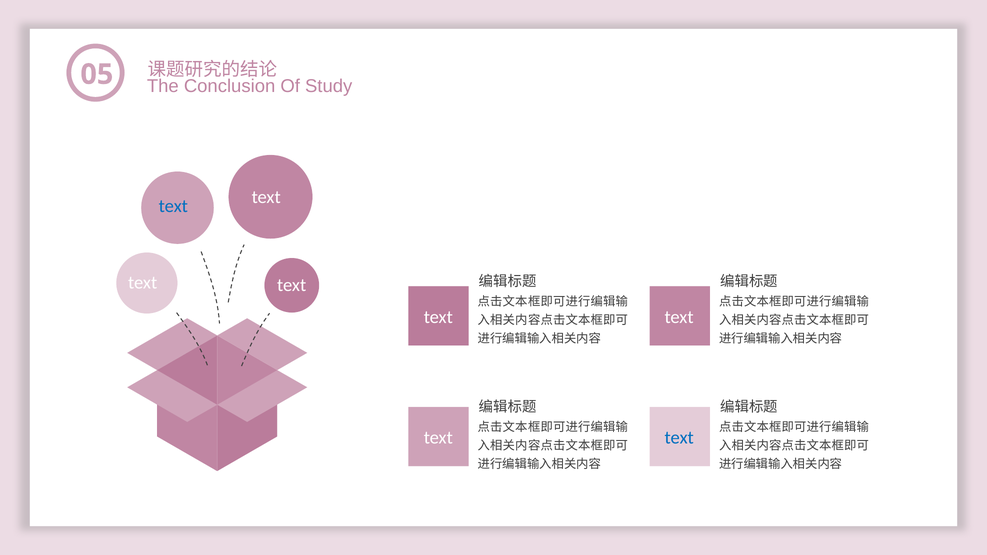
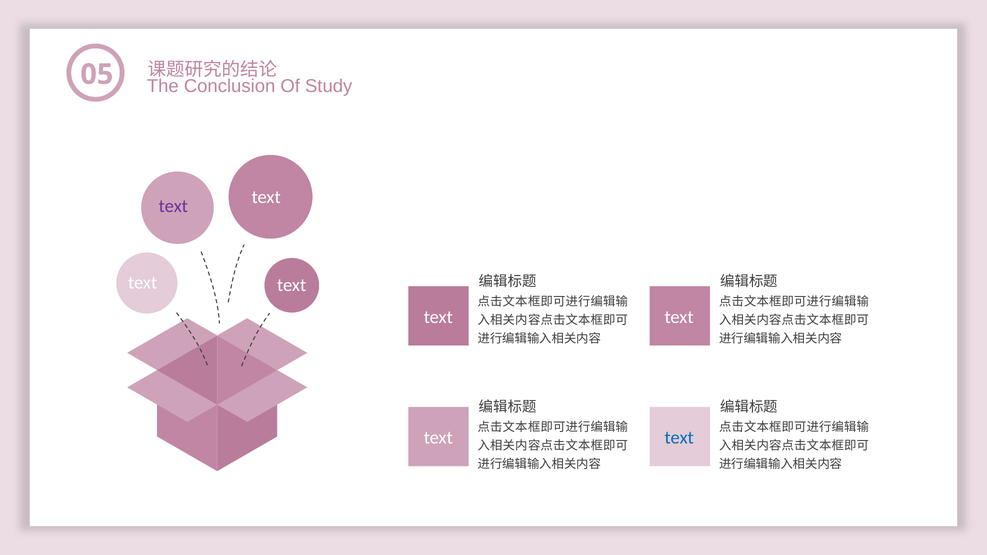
text at (173, 206) colour: blue -> purple
